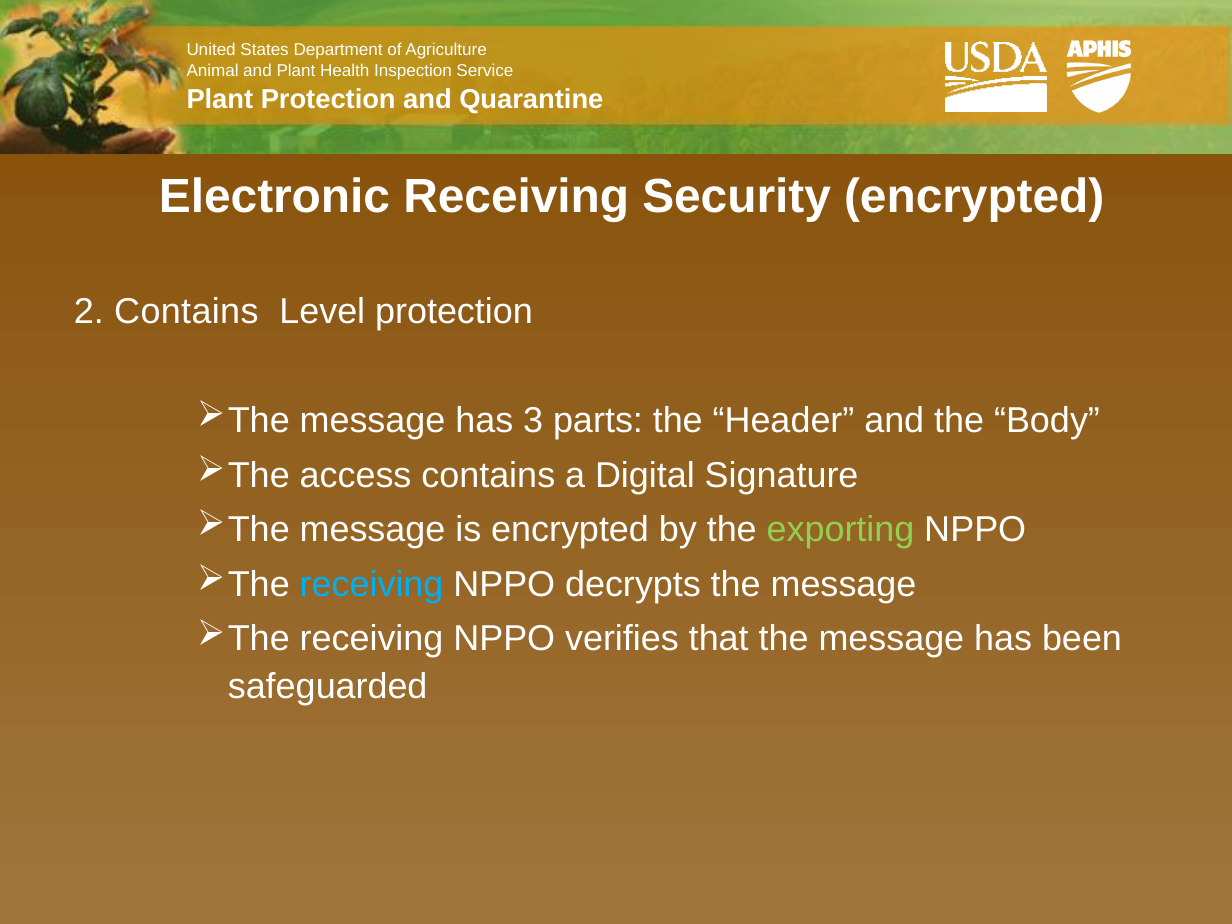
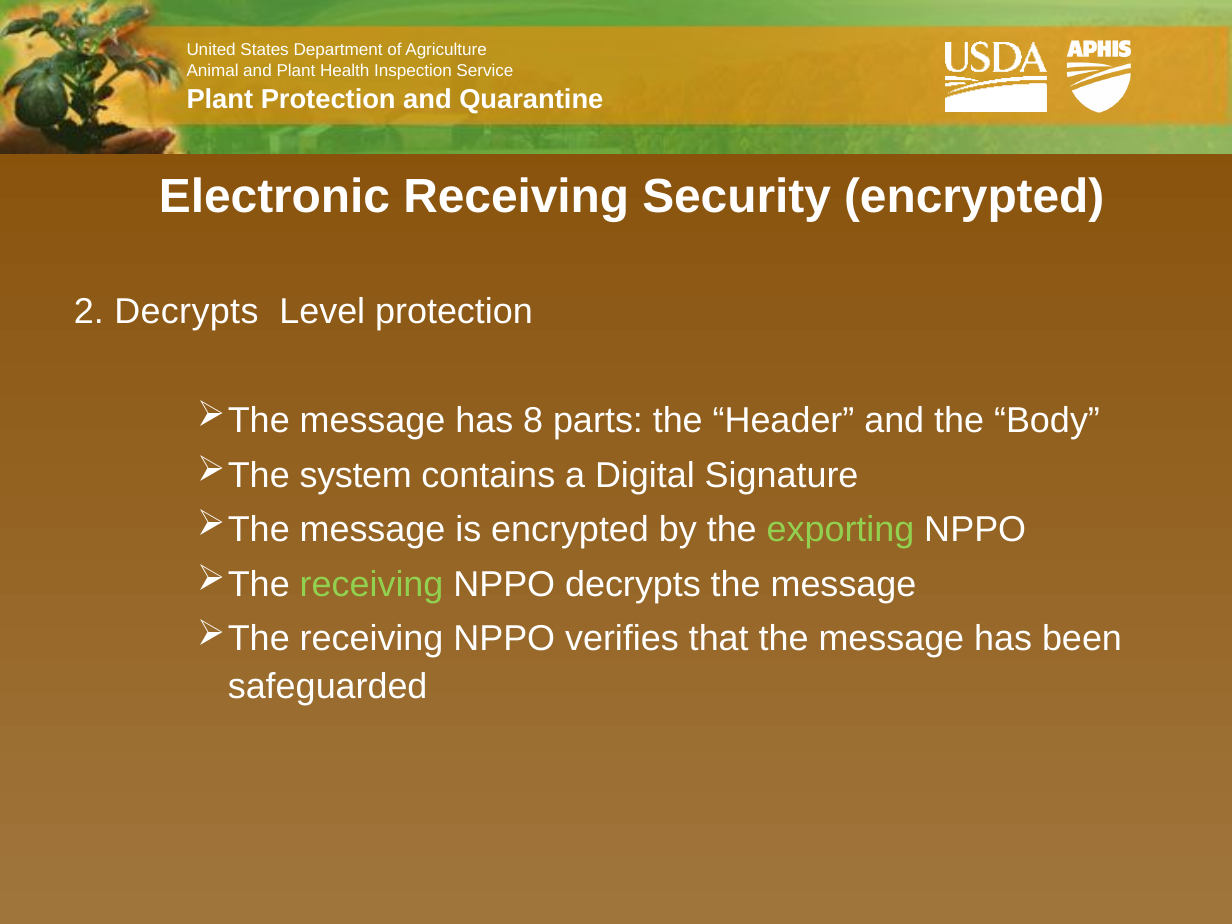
2 Contains: Contains -> Decrypts
3: 3 -> 8
access: access -> system
receiving at (372, 585) colour: light blue -> light green
